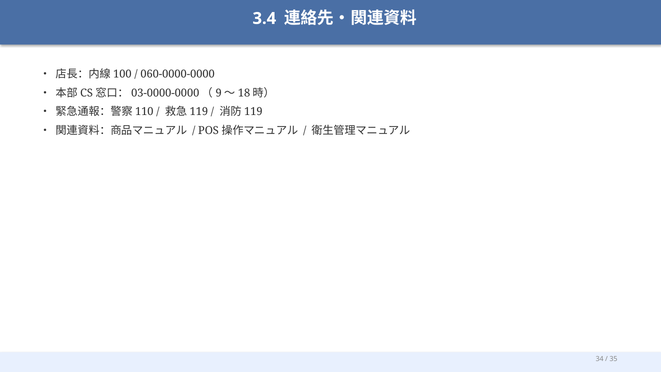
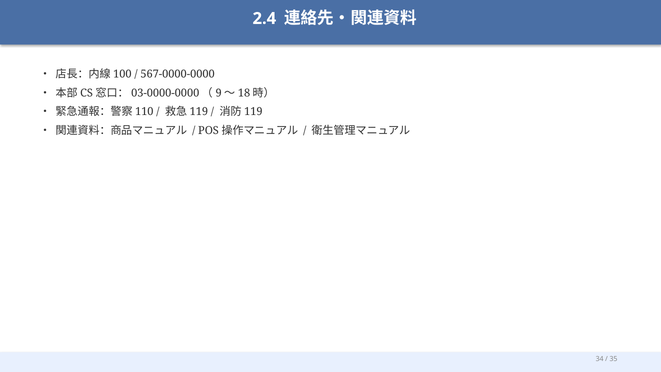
3.4: 3.4 -> 2.4
060-0000-0000: 060-0000-0000 -> 567-0000-0000
